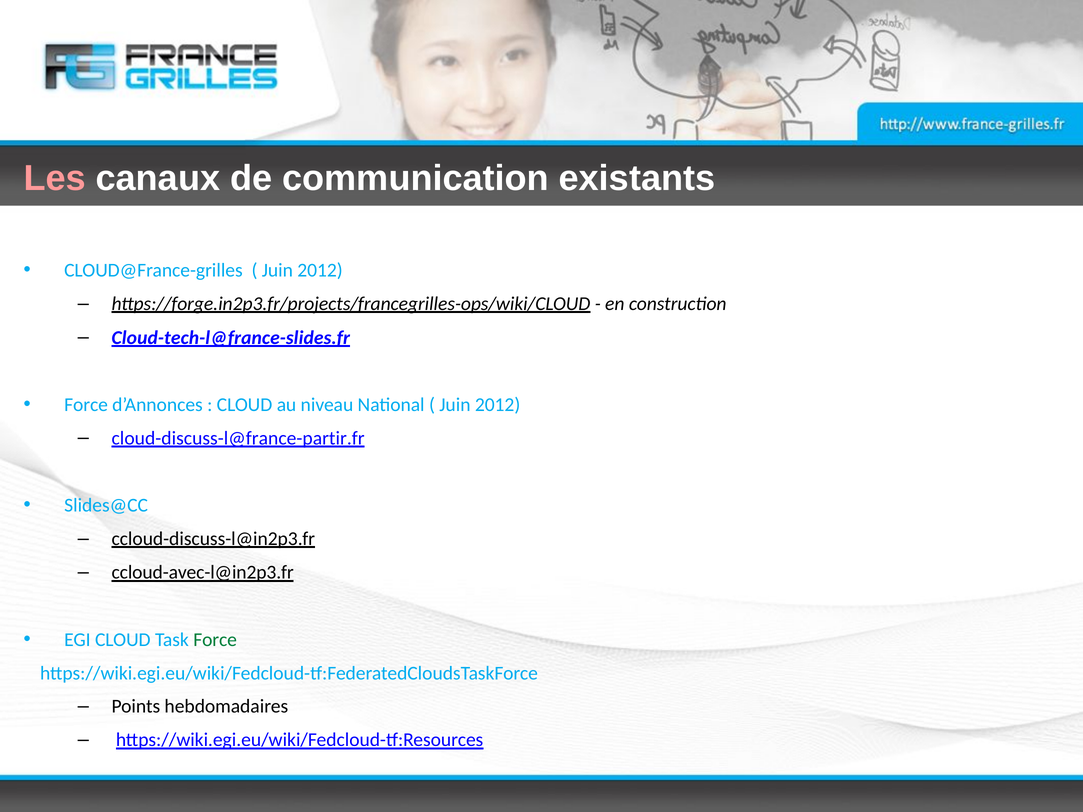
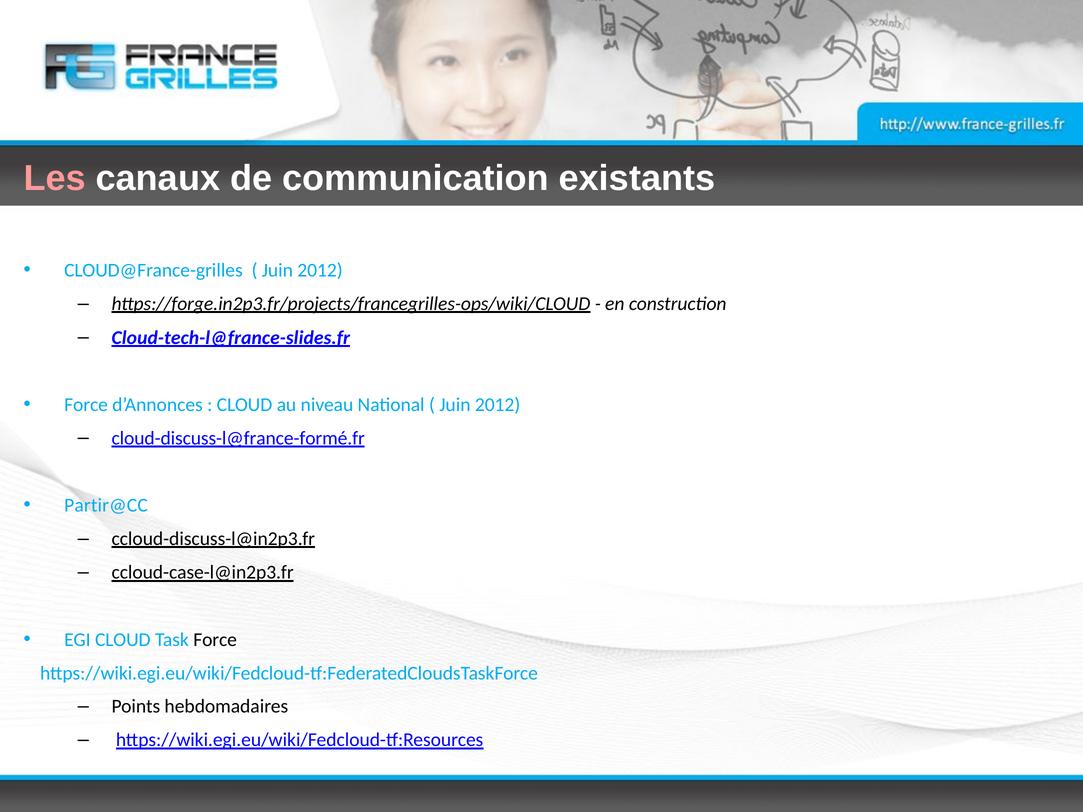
cloud-discuss-l@france-partir.fr: cloud-discuss-l@france-partir.fr -> cloud-discuss-l@france-formé.fr
Slides@CC: Slides@CC -> Partir@CC
ccloud-avec-l@in2p3.fr: ccloud-avec-l@in2p3.fr -> ccloud-case-l@in2p3.fr
Force at (215, 640) colour: green -> black
